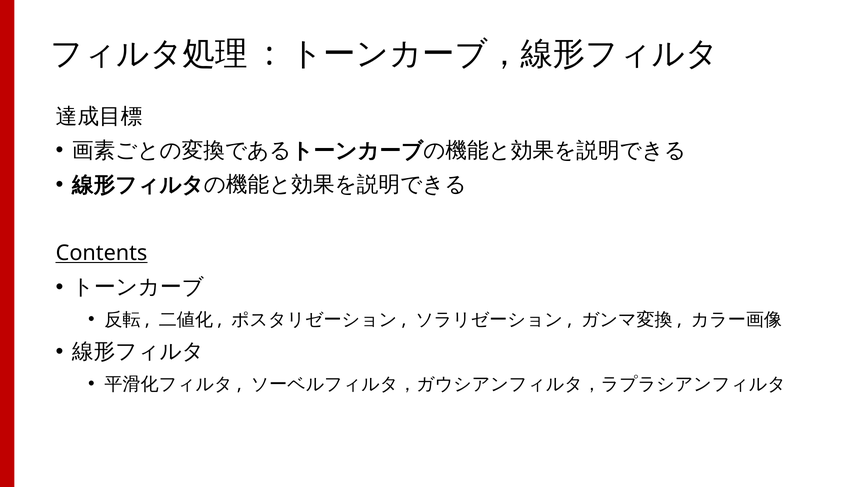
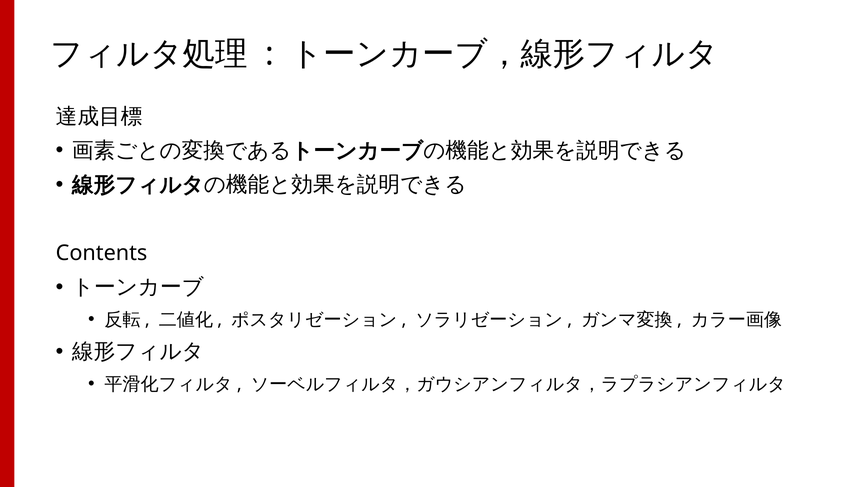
Contents underline: present -> none
